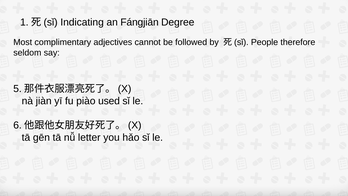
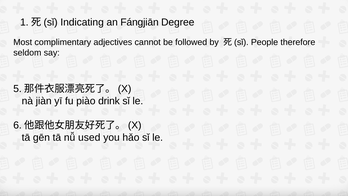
used: used -> drink
letter: letter -> used
